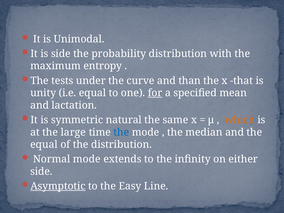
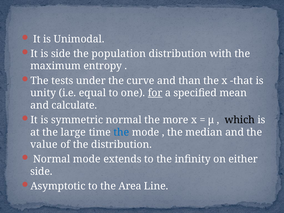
probability: probability -> population
lactation: lactation -> calculate
symmetric natural: natural -> normal
same: same -> more
which colour: orange -> black
equal at (44, 145): equal -> value
Asymptotic underline: present -> none
Easy: Easy -> Area
